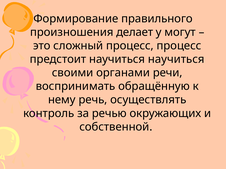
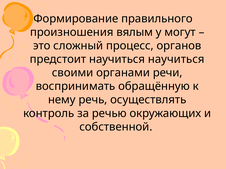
делает: делает -> вялым
процесс процесс: процесс -> органов
